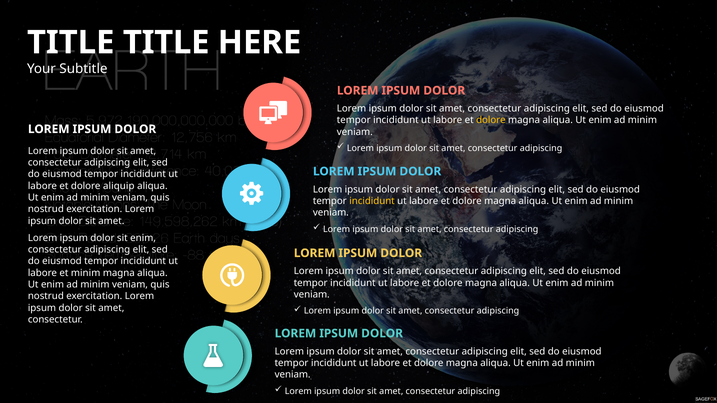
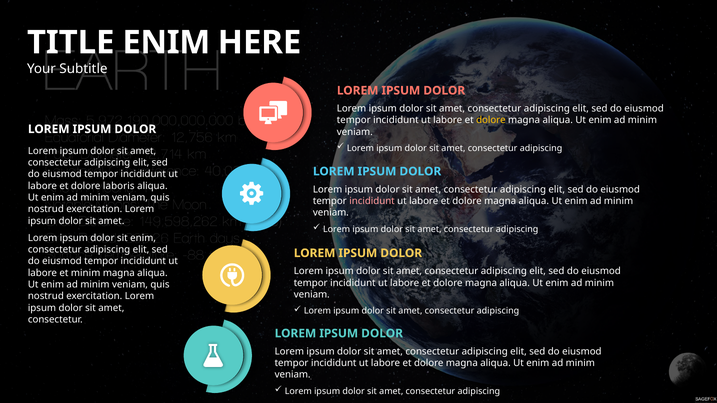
TITLE at (166, 43): TITLE -> ENIM
aliquip: aliquip -> laboris
incididunt at (372, 201) colour: yellow -> pink
